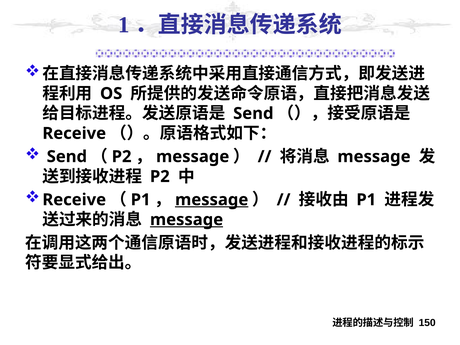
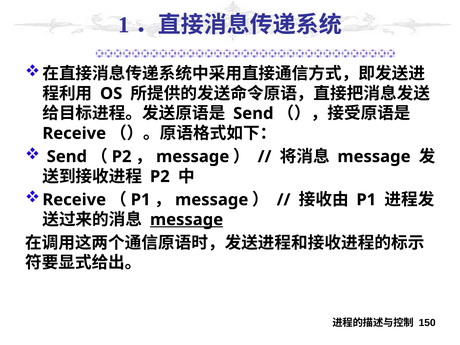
message at (212, 200) underline: present -> none
